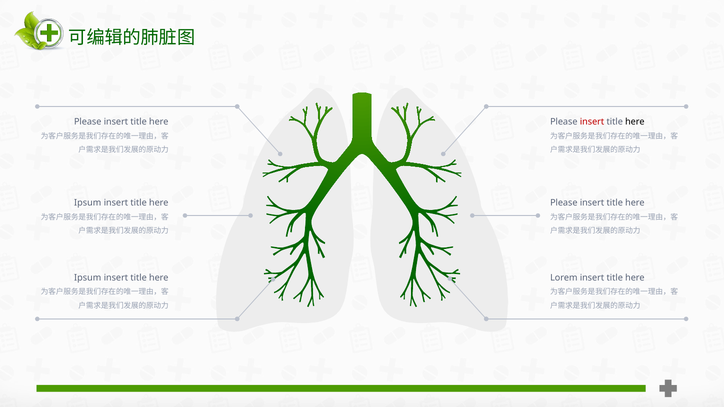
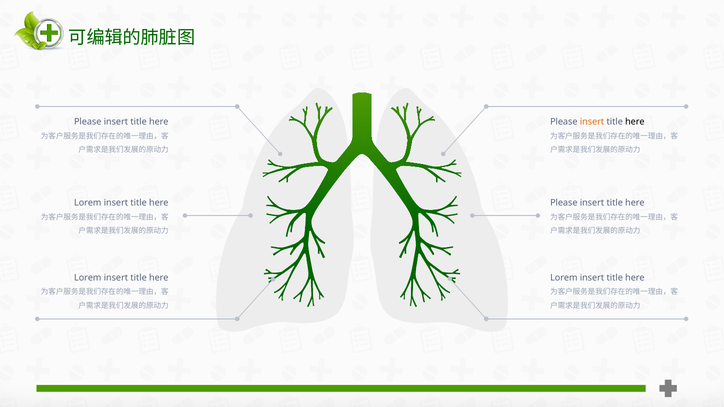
insert at (592, 122) colour: red -> orange
Ipsum at (88, 203): Ipsum -> Lorem
Ipsum at (88, 278): Ipsum -> Lorem
